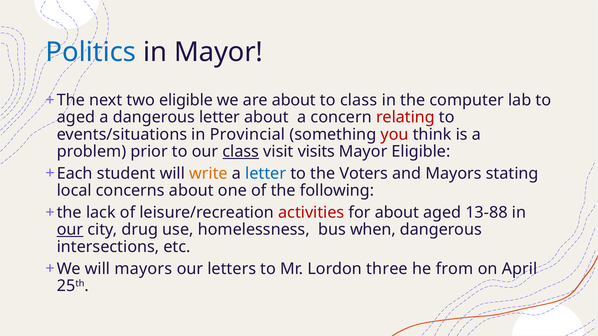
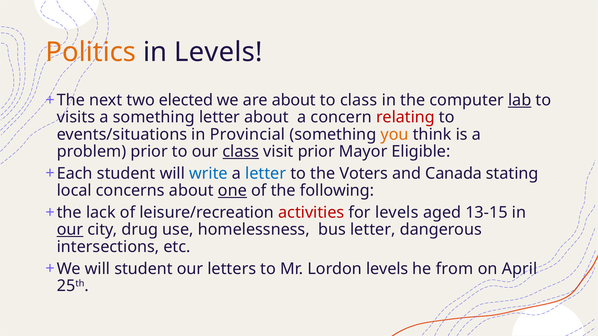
Politics colour: blue -> orange
in Mayor: Mayor -> Levels
two eligible: eligible -> elected
lab underline: none -> present
aged at (76, 117): aged -> visits
a dangerous: dangerous -> something
you colour: red -> orange
visit visits: visits -> prior
write colour: orange -> blue
and Mayors: Mayors -> Canada
one underline: none -> present
for about: about -> levels
13-88: 13-88 -> 13-15
bus when: when -> letter
will mayors: mayors -> student
Lordon three: three -> levels
